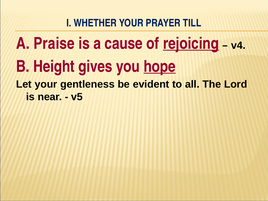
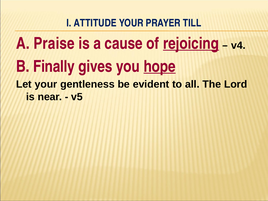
WHETHER: WHETHER -> ATTITUDE
Height: Height -> Finally
